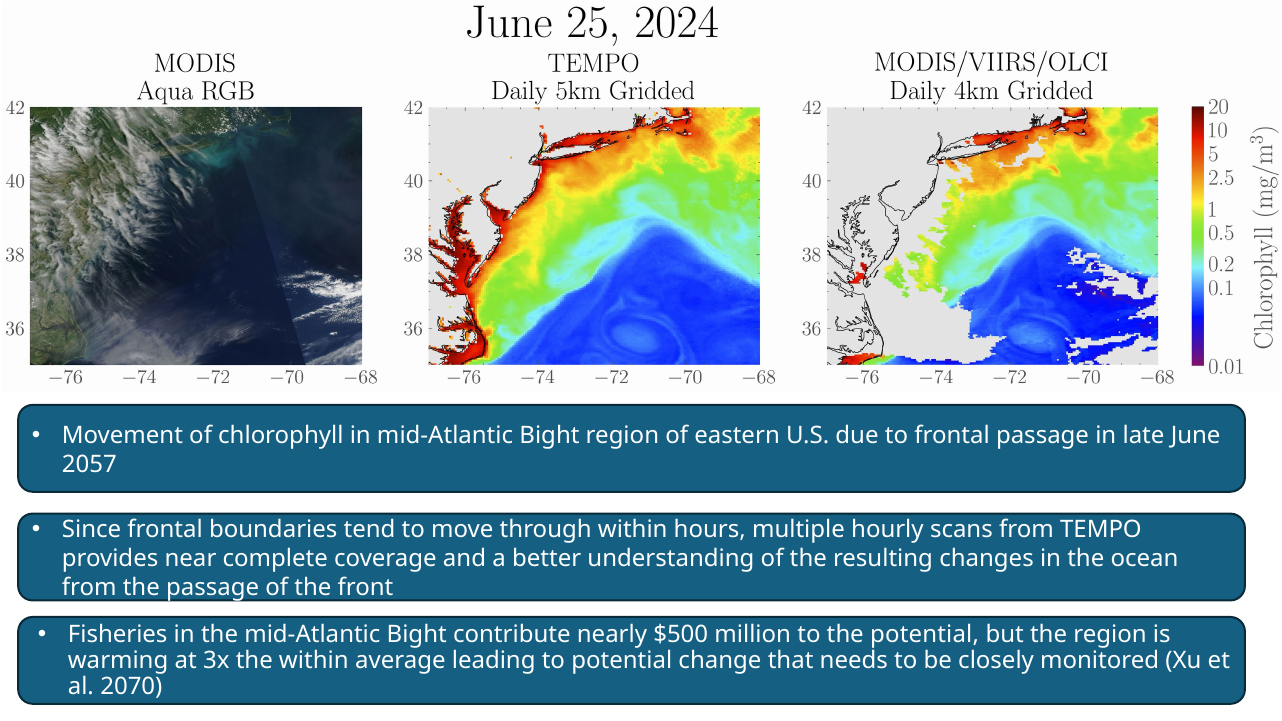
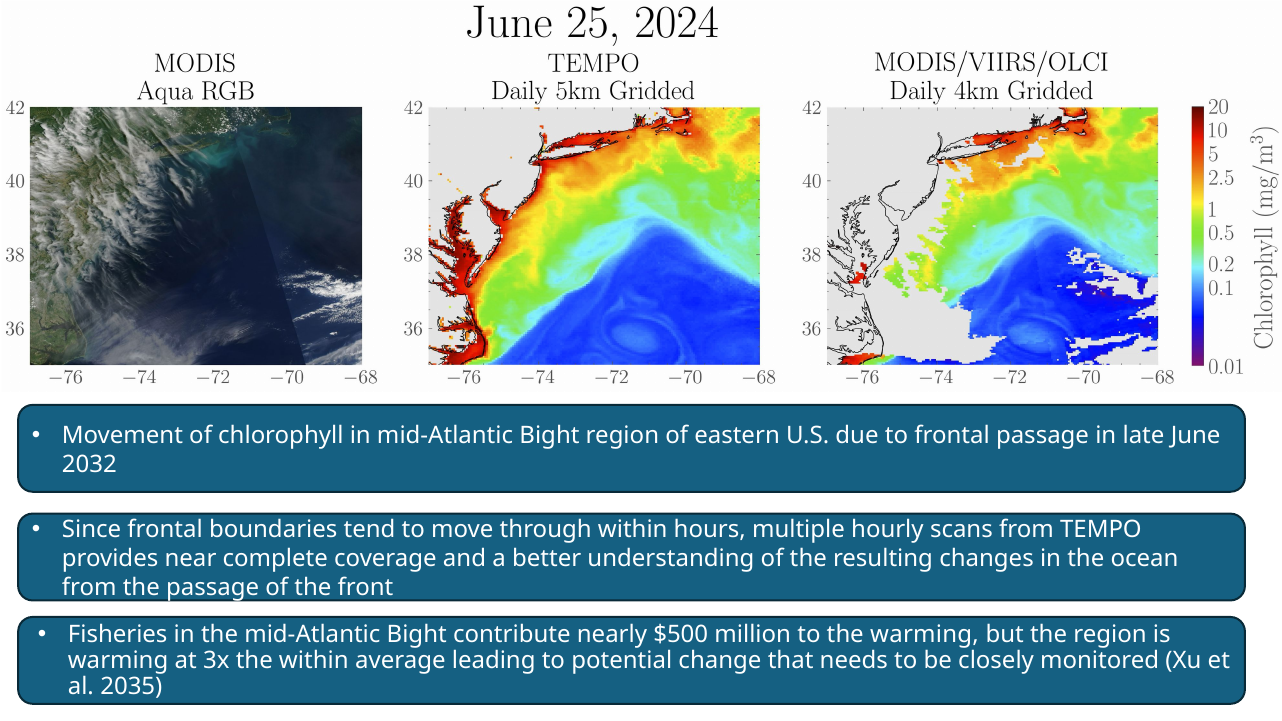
2057: 2057 -> 2032
the potential: potential -> warming
2070: 2070 -> 2035
